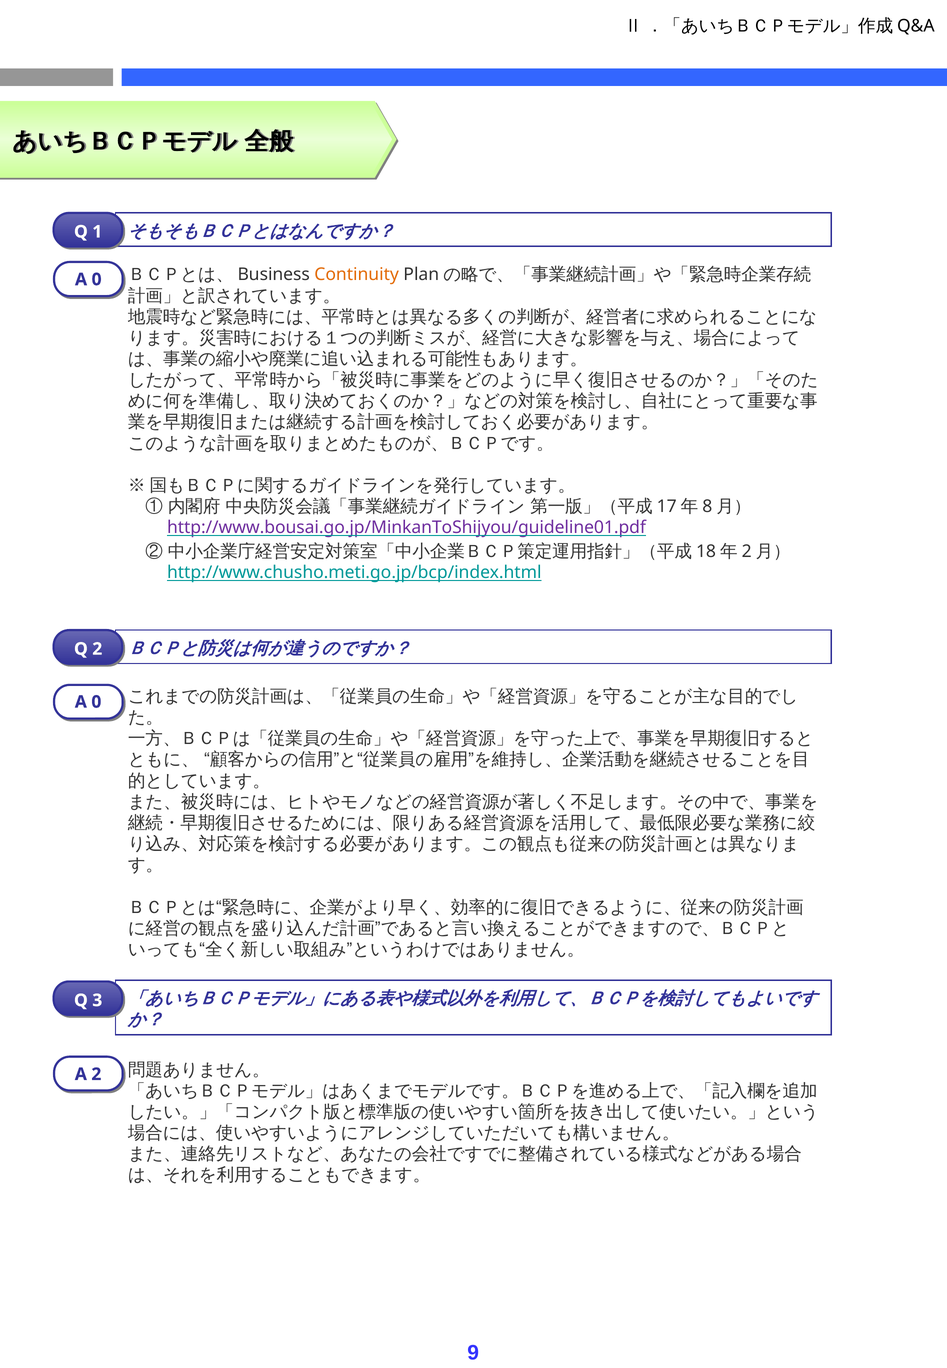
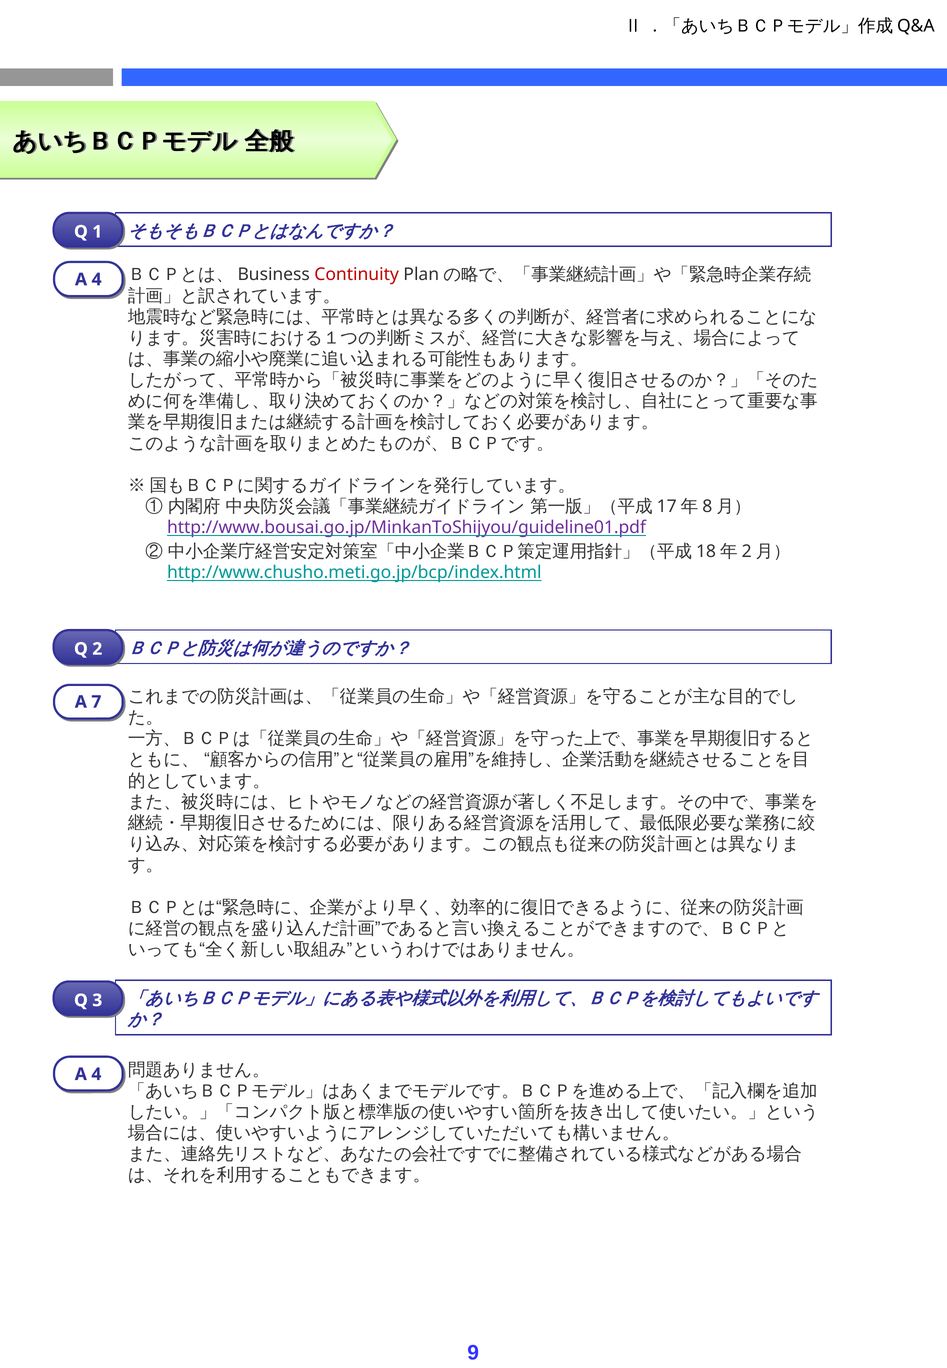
Continuity colour: orange -> red
0 at (97, 279): 0 -> 4
0 at (96, 702): 0 -> 7
2 at (96, 1074): 2 -> 4
